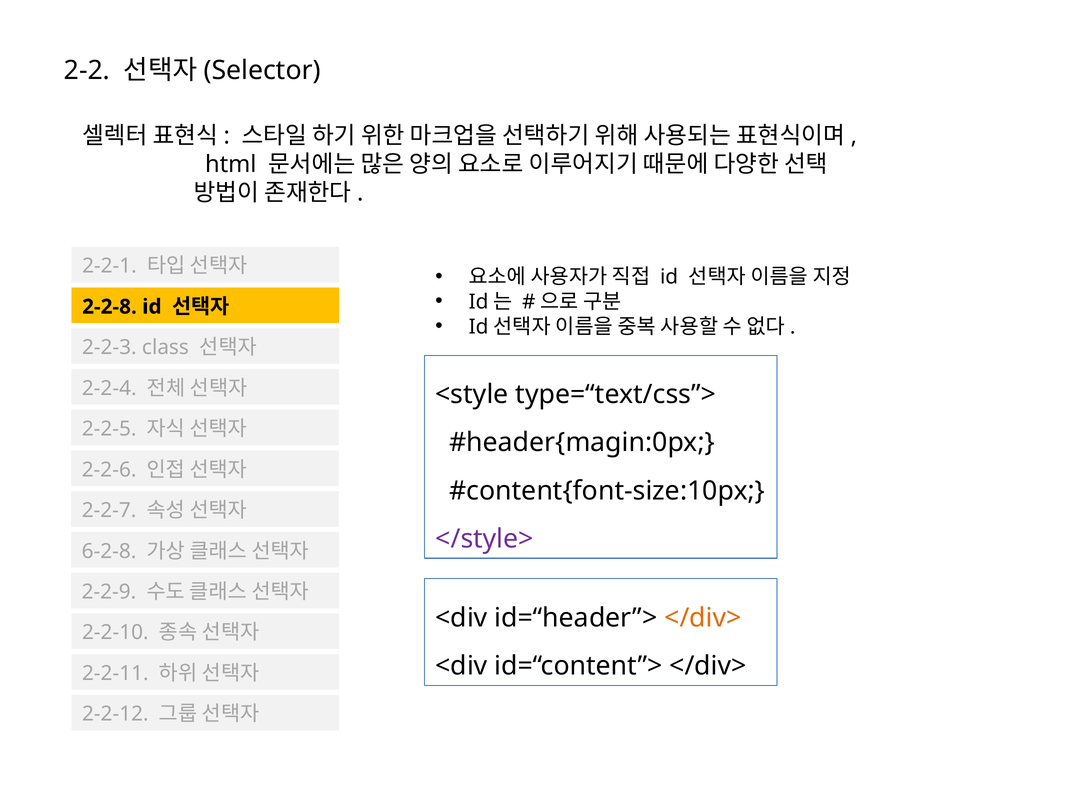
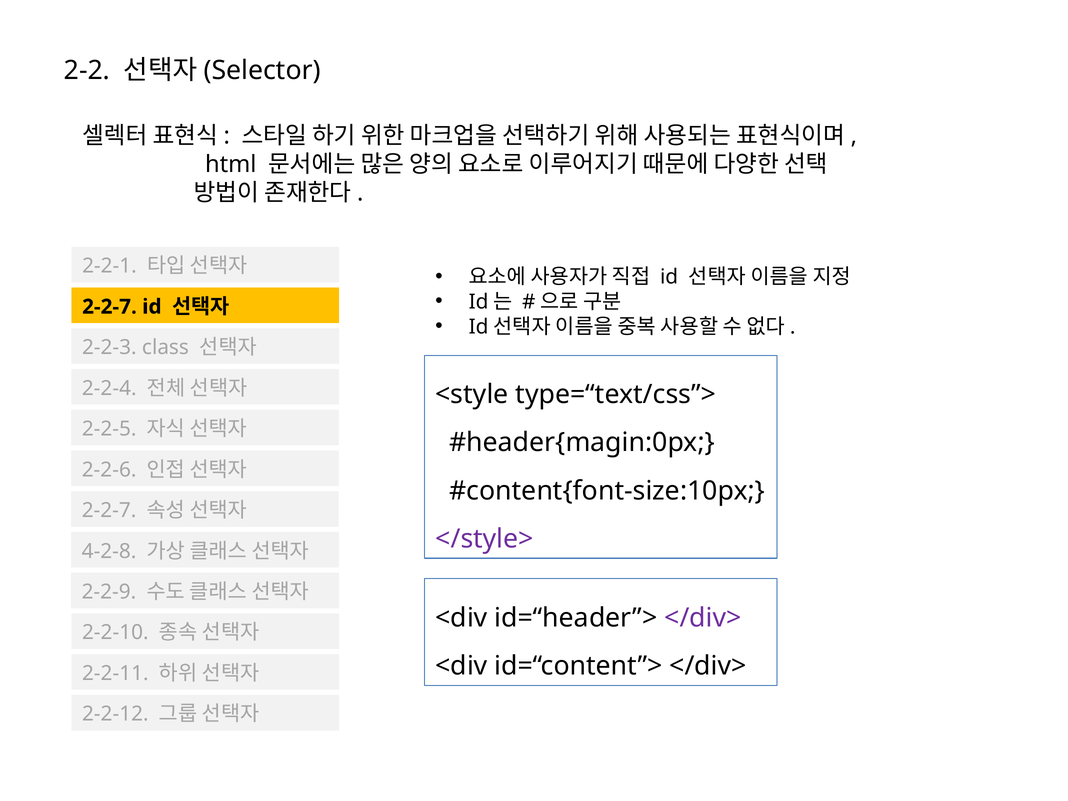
2-2-8 at (109, 307): 2-2-8 -> 2-2-7
6-2-8: 6-2-8 -> 4-2-8
</div> at (703, 618) colour: orange -> purple
